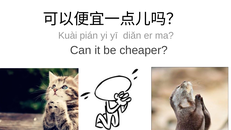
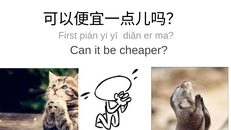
Kuài: Kuài -> First
